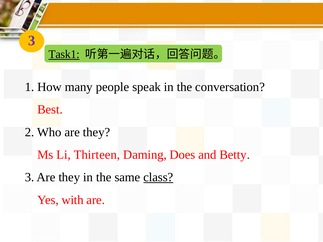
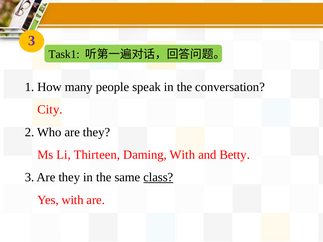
Task1 underline: present -> none
Best: Best -> City
Daming Does: Does -> With
